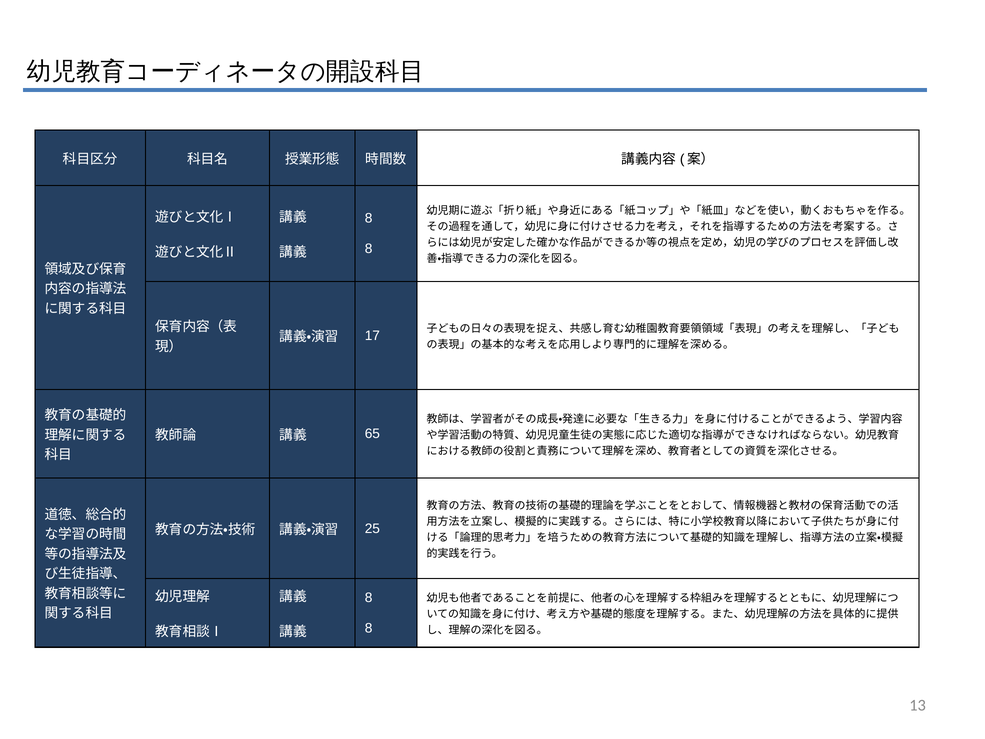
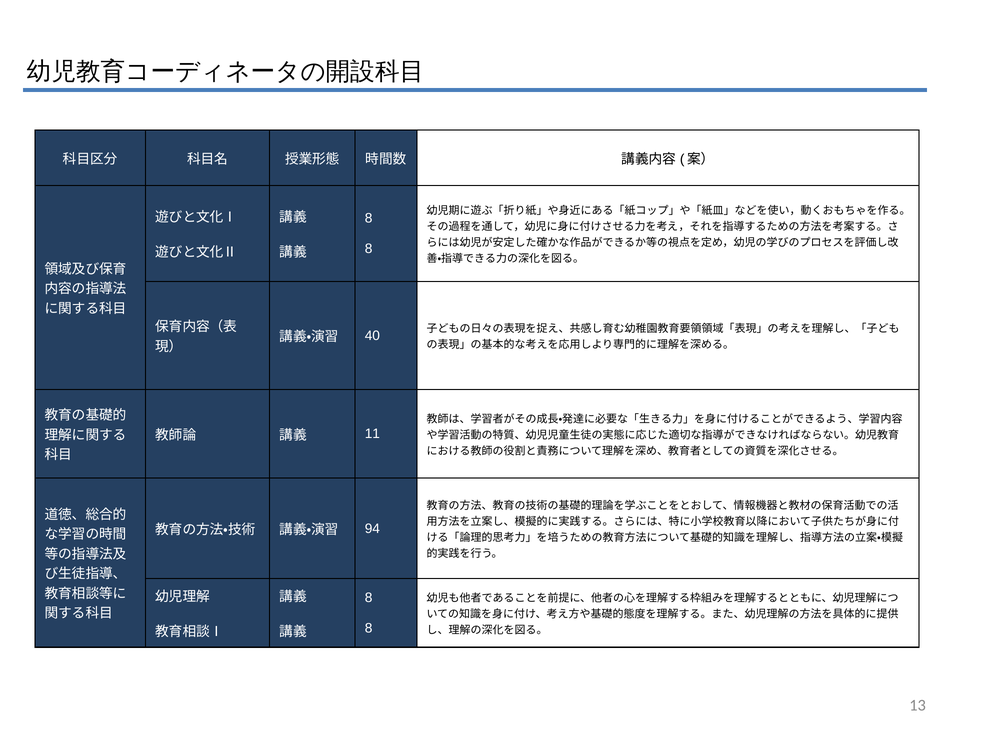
17: 17 -> 40
65: 65 -> 11
25: 25 -> 94
